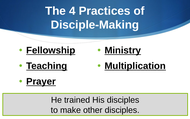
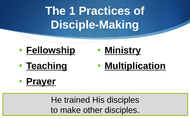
4: 4 -> 1
